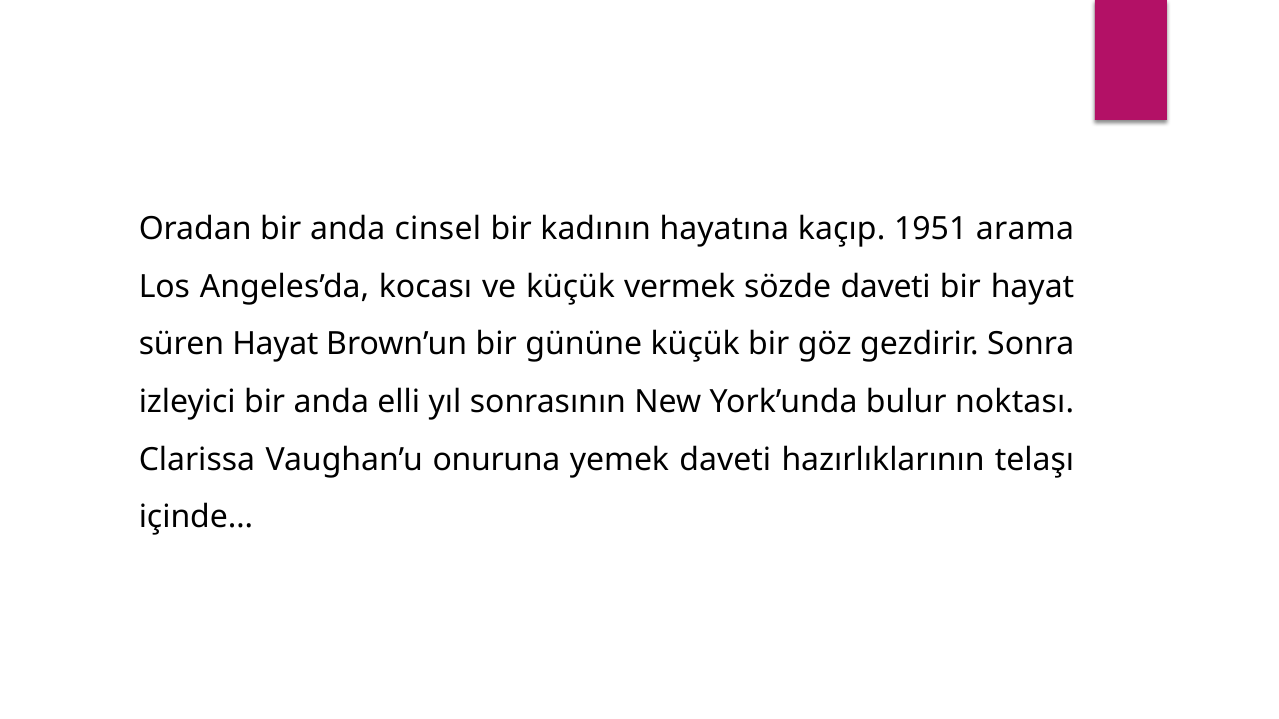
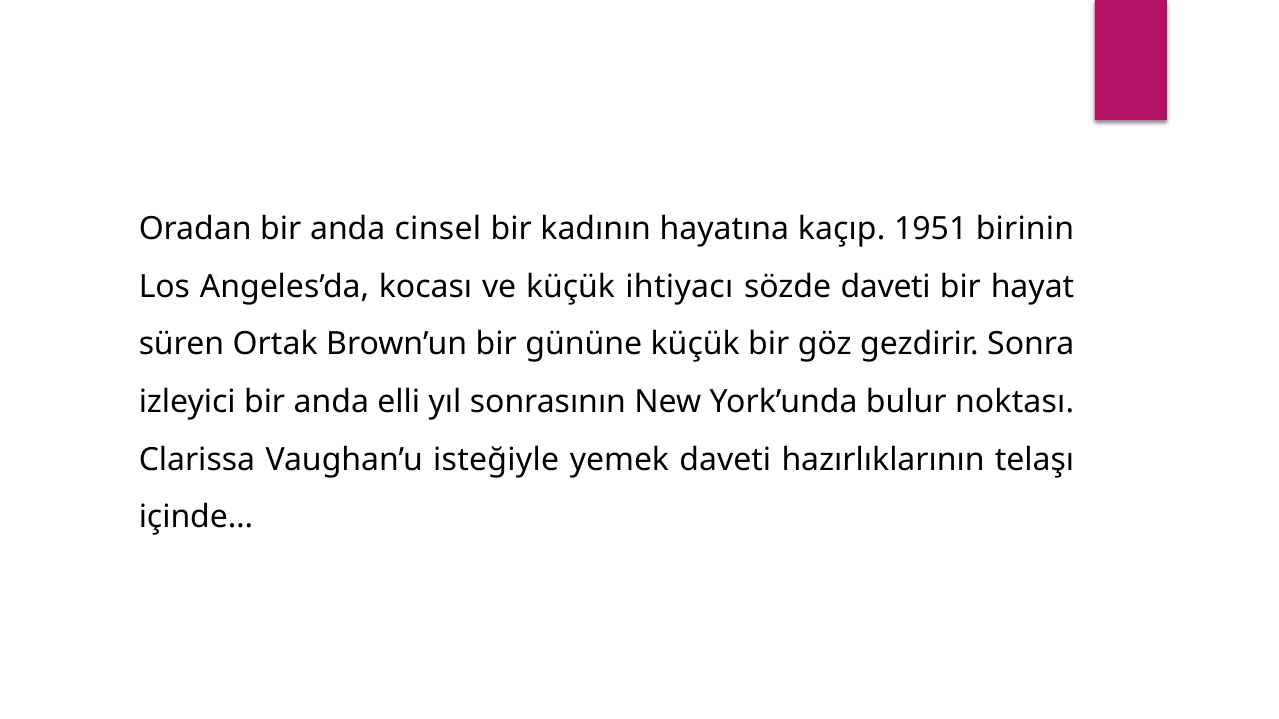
arama: arama -> birinin
vermek: vermek -> ihtiyacı
süren Hayat: Hayat -> Ortak
onuruna: onuruna -> isteğiyle
